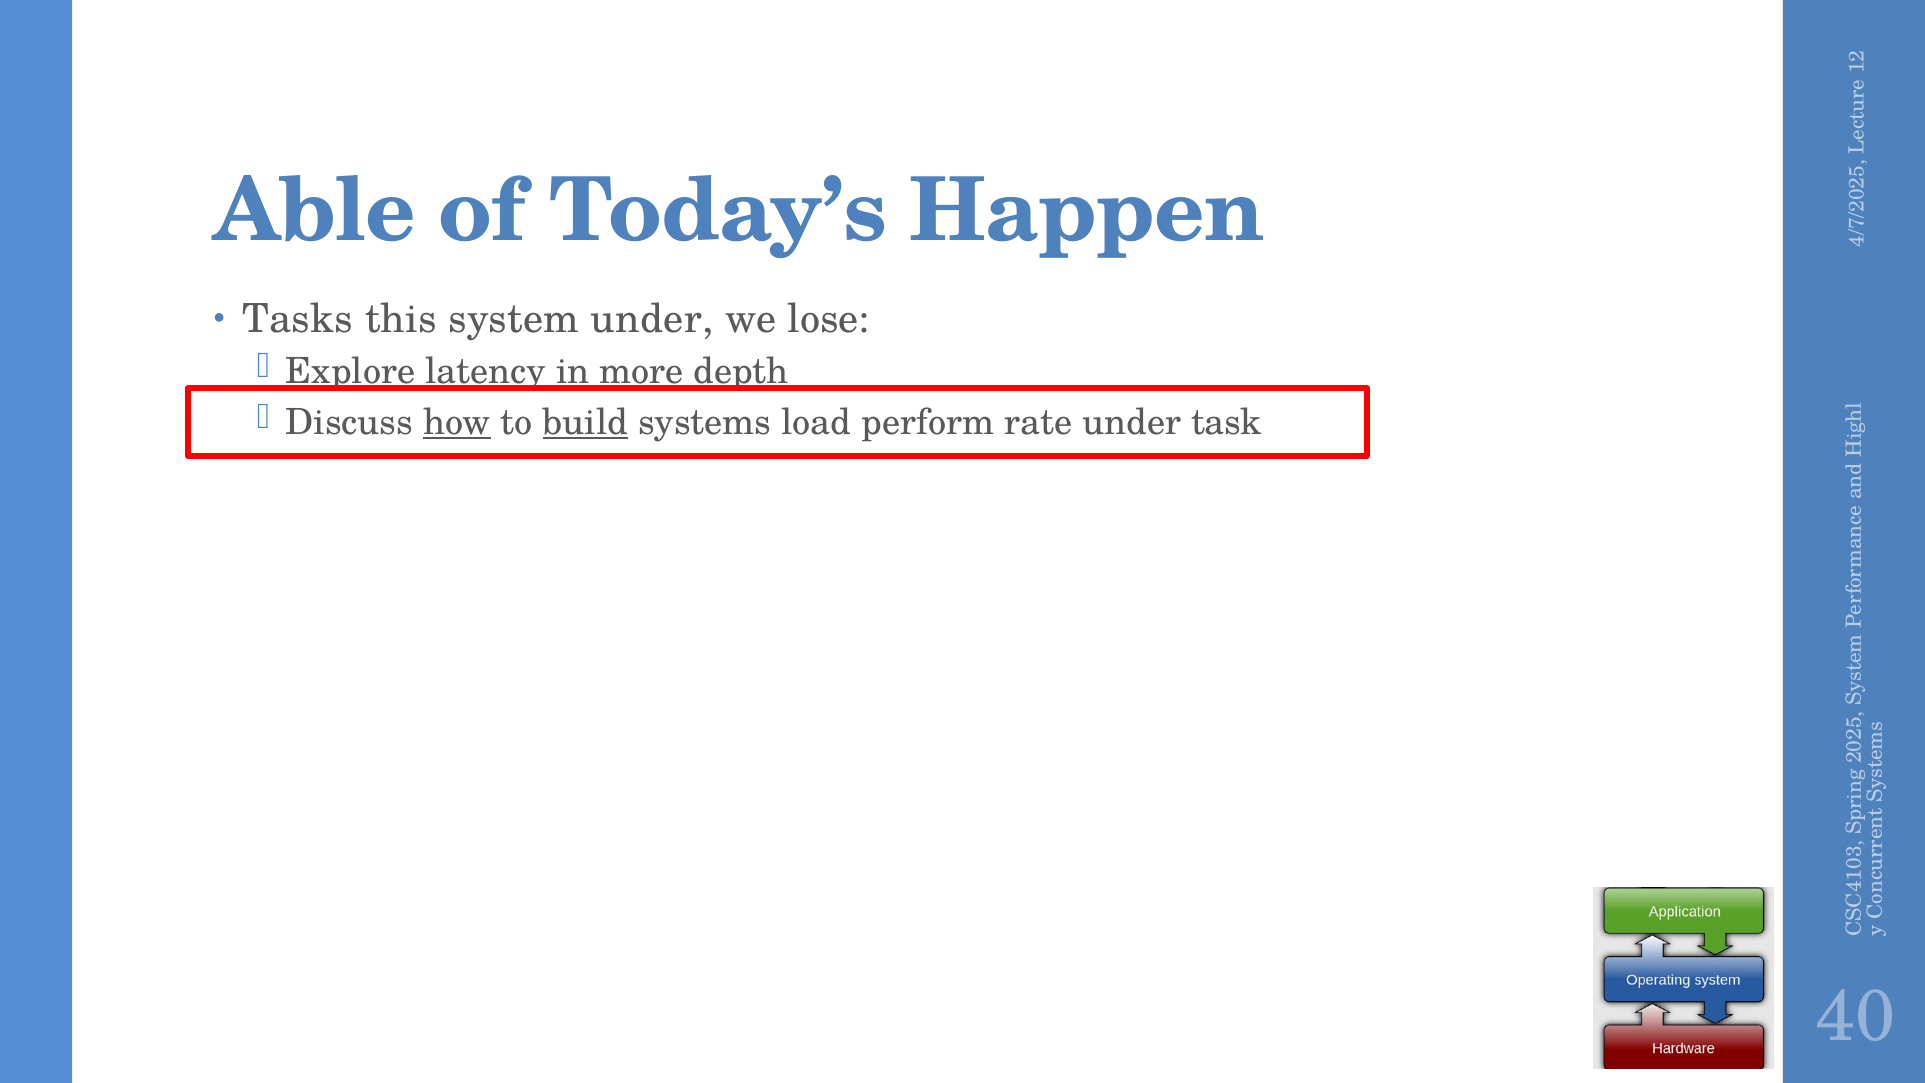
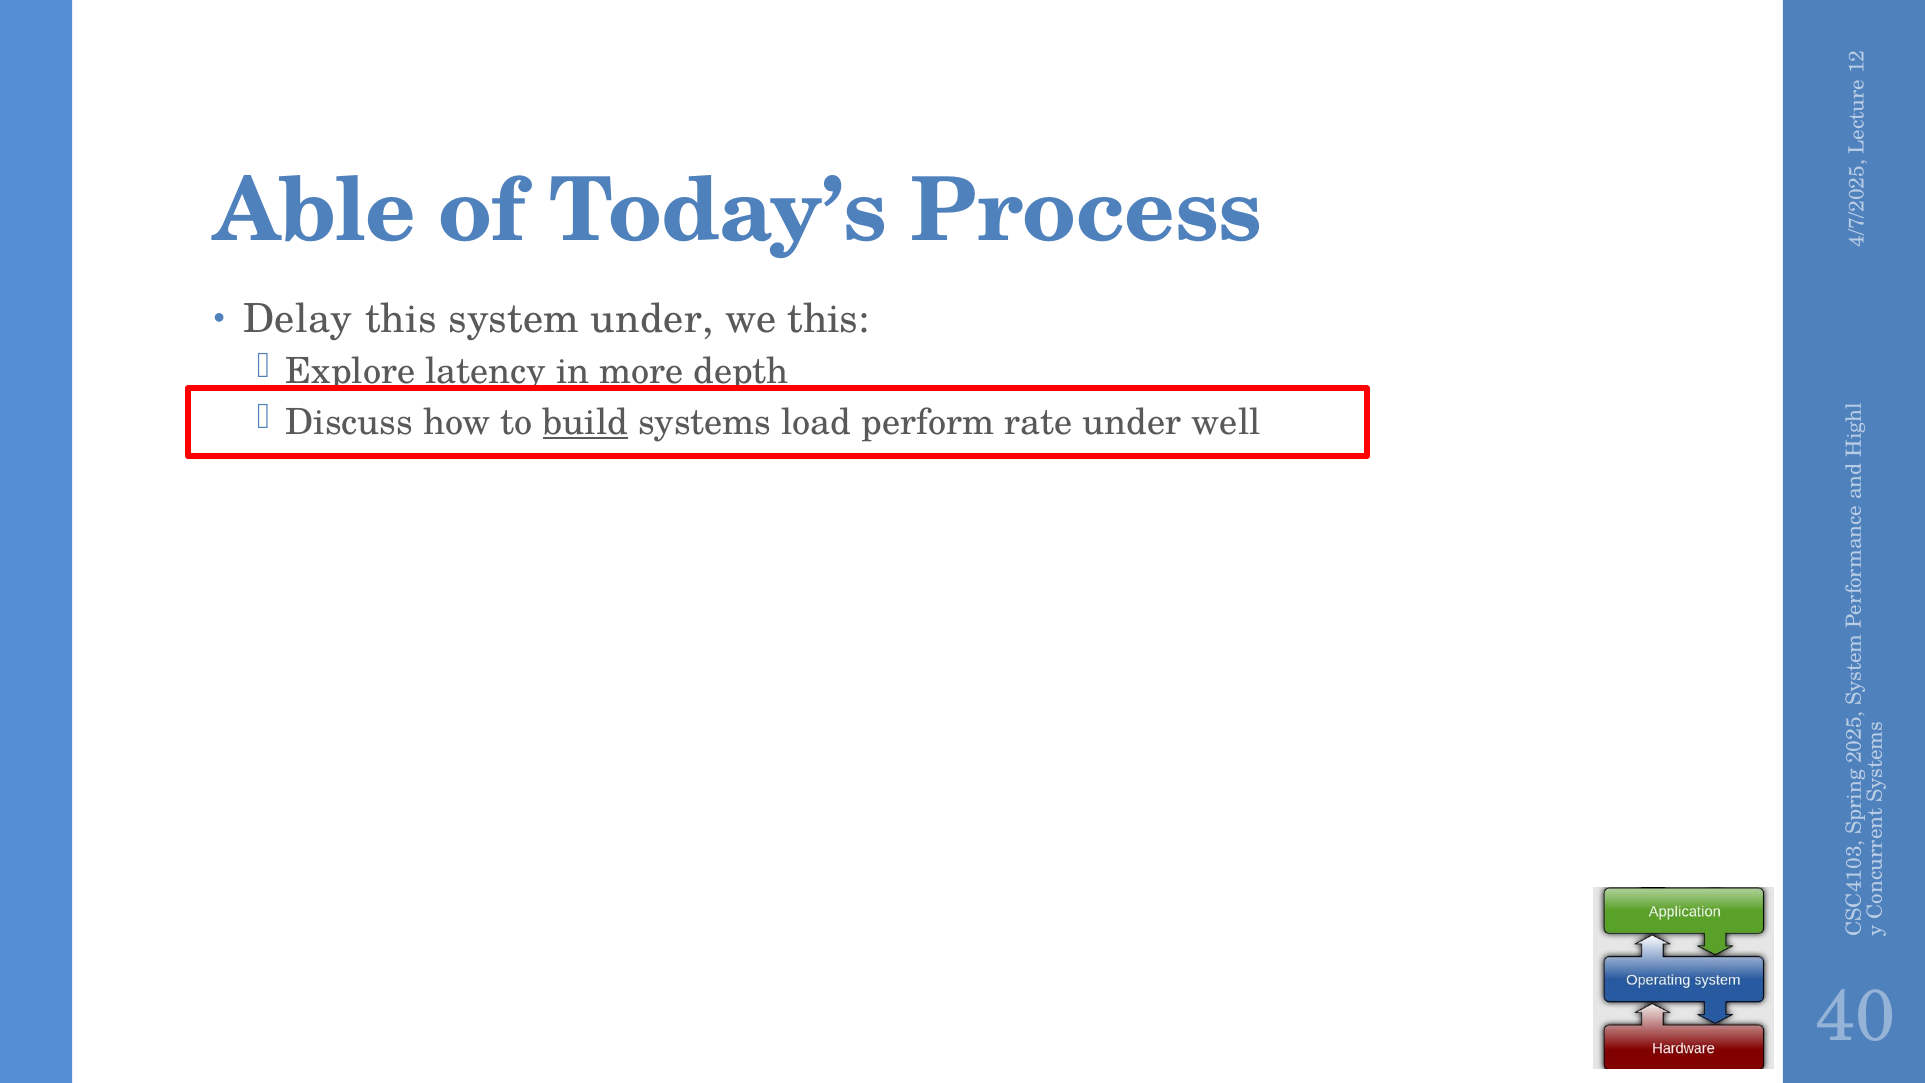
Happen: Happen -> Process
Tasks: Tasks -> Delay
we lose: lose -> this
how underline: present -> none
task: task -> well
